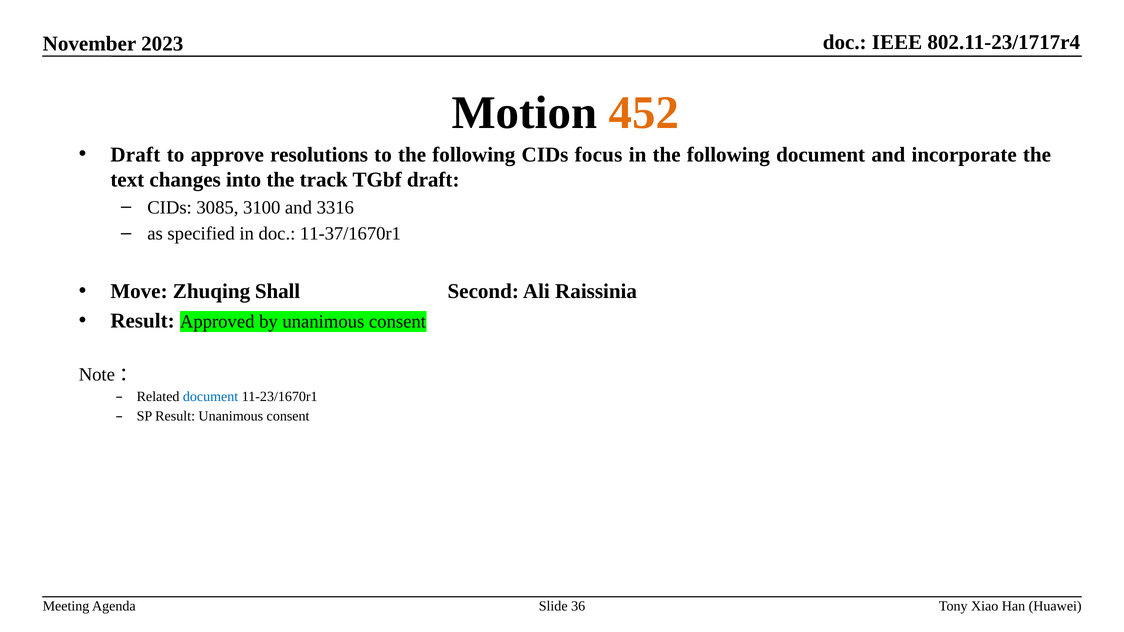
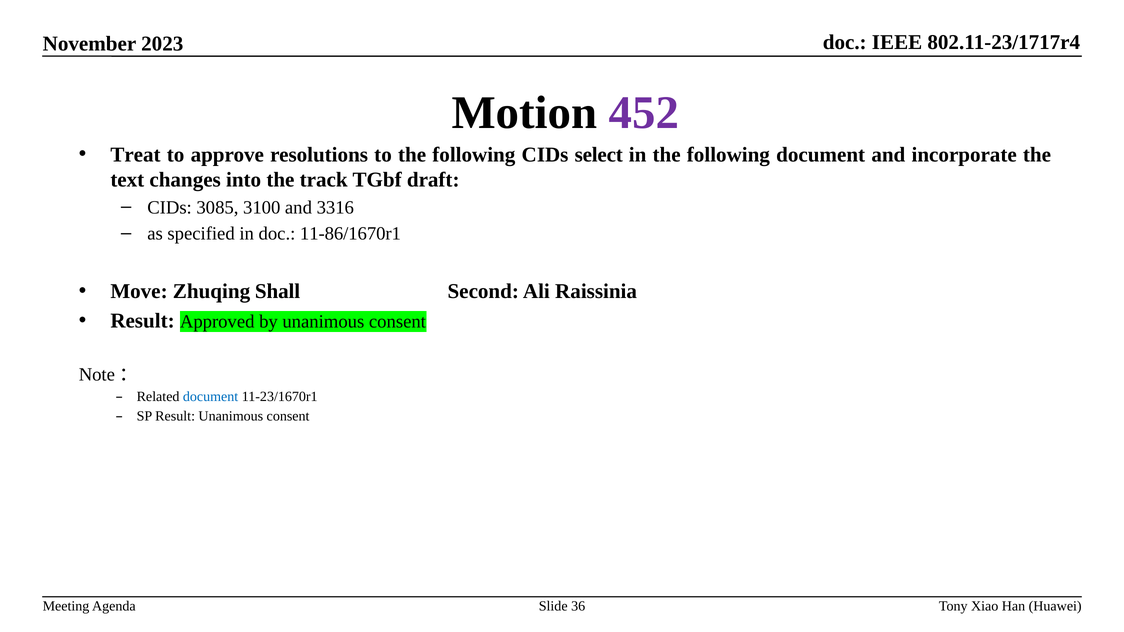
452 colour: orange -> purple
Draft at (135, 155): Draft -> Treat
focus: focus -> select
11-37/1670r1: 11-37/1670r1 -> 11-86/1670r1
